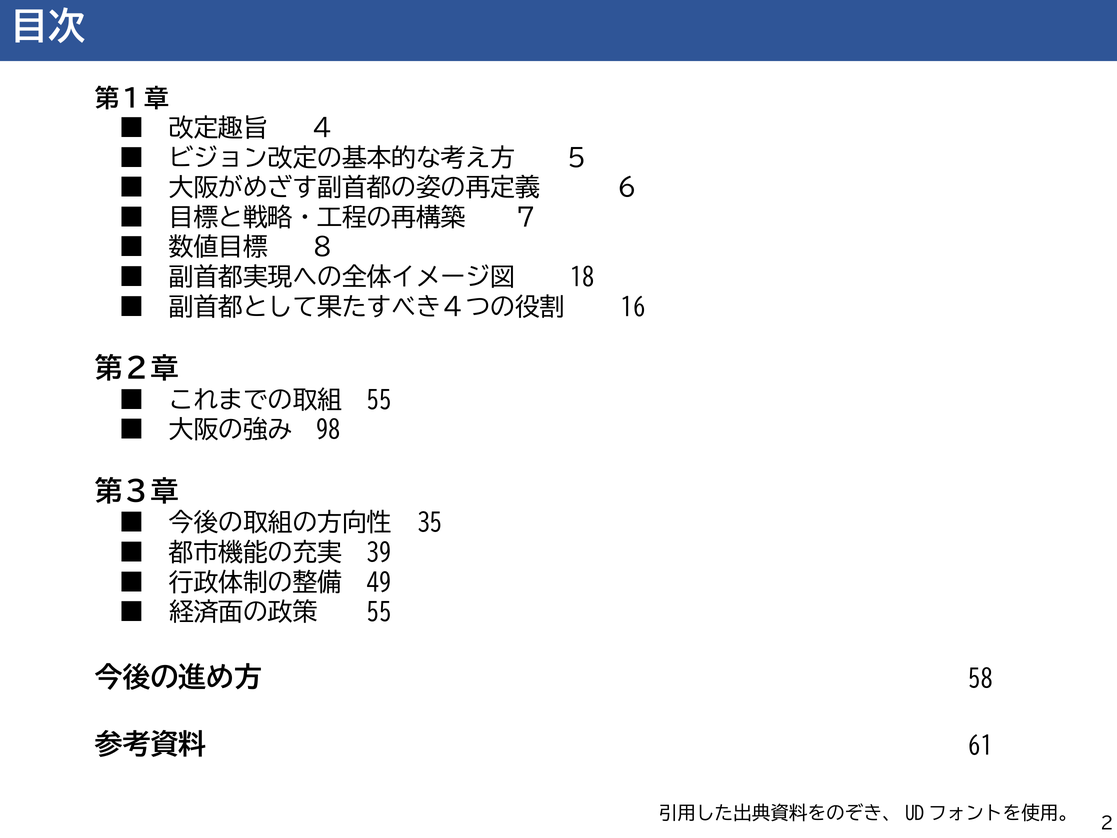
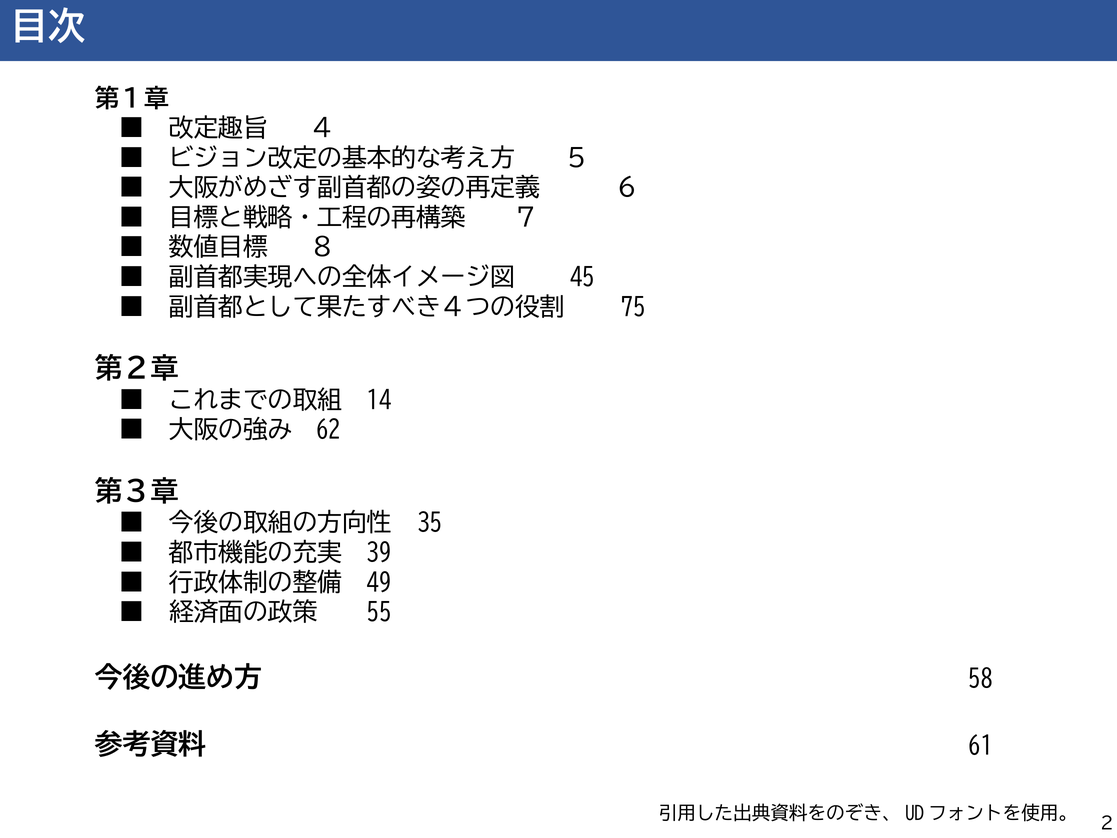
18: 18 -> 45
16: 16 -> 75
55 at (379, 400): 55 -> 14
98: 98 -> 62
